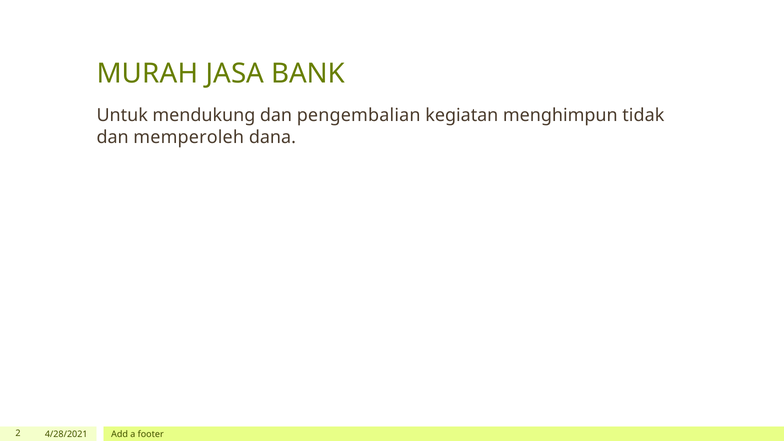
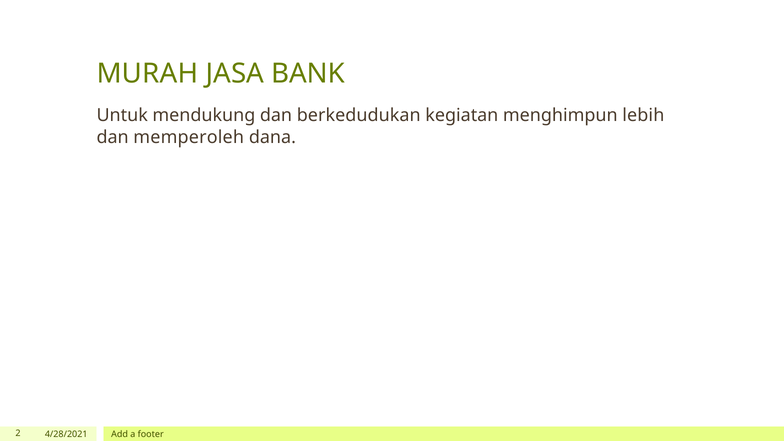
pengembalian: pengembalian -> berkedudukan
tidak: tidak -> lebih
